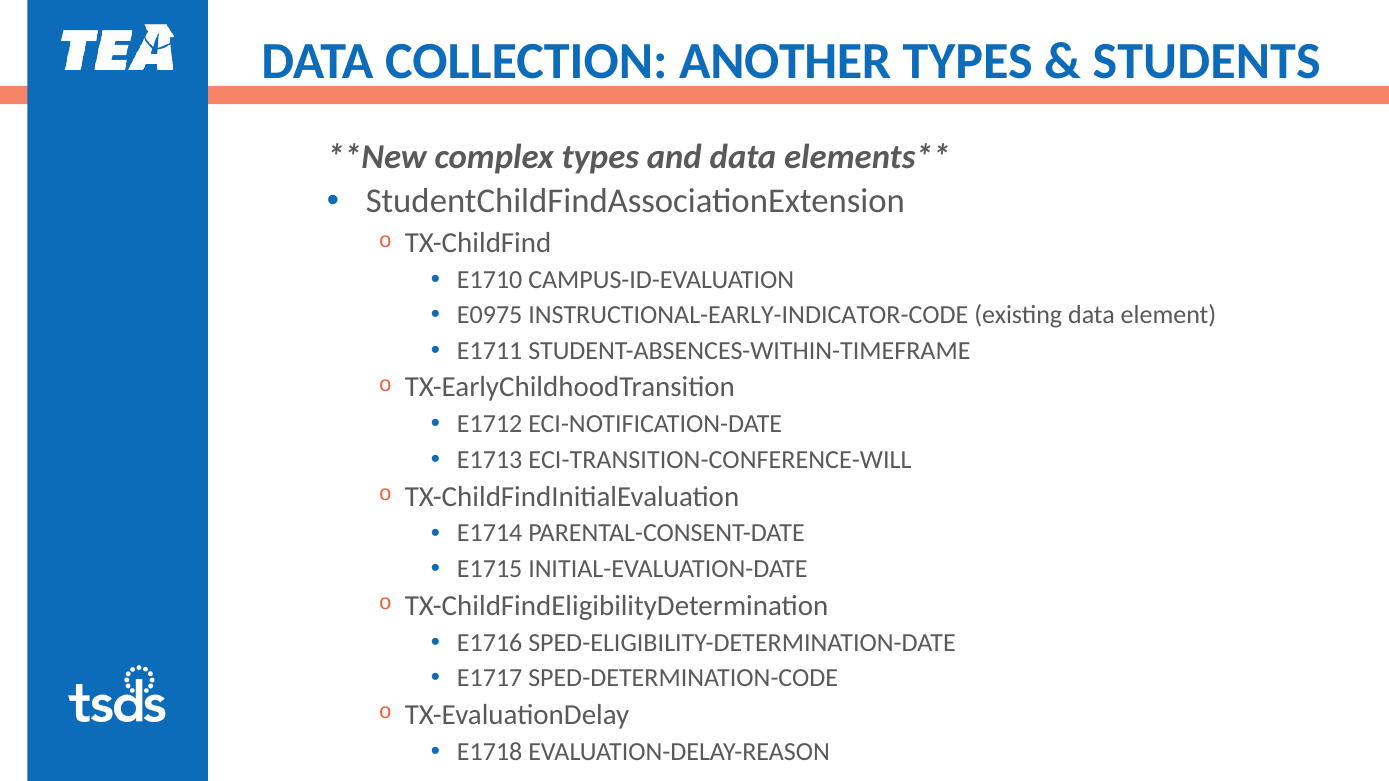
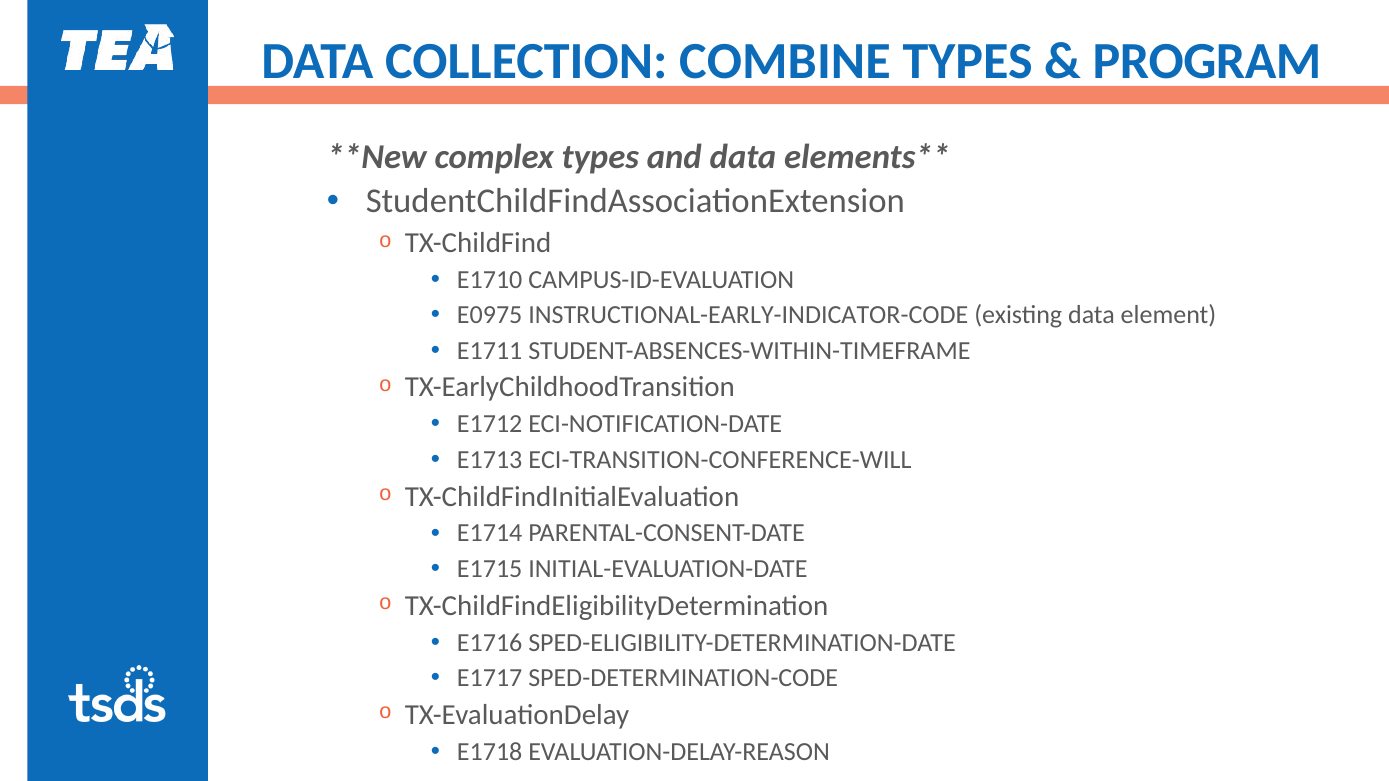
ANOTHER: ANOTHER -> COMBINE
STUDENTS: STUDENTS -> PROGRAM
